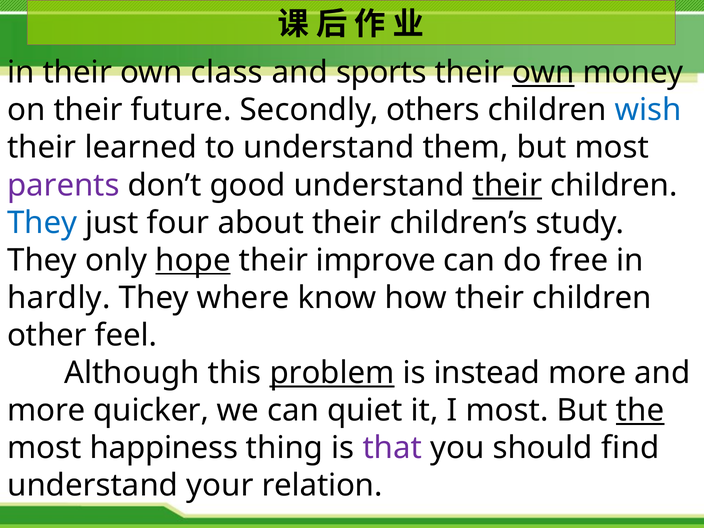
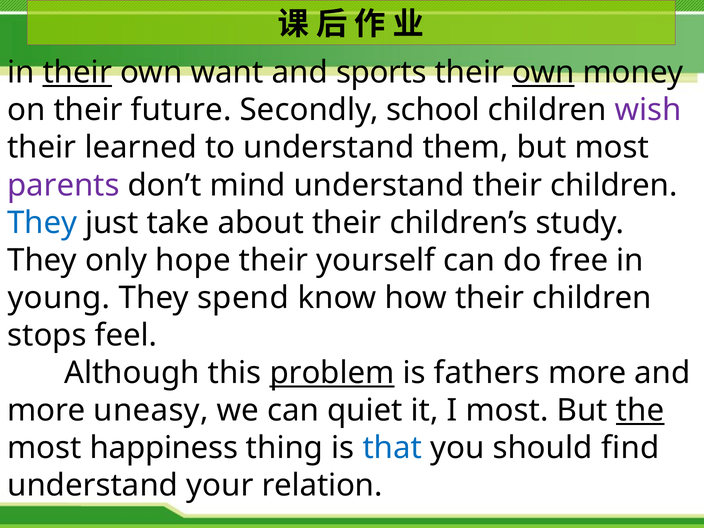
their at (77, 73) underline: none -> present
class: class -> want
others: others -> school
wish colour: blue -> purple
good: good -> mind
their at (507, 185) underline: present -> none
four: four -> take
hope underline: present -> none
improve: improve -> yourself
hardly: hardly -> young
where: where -> spend
other: other -> stops
instead: instead -> fathers
quicker: quicker -> uneasy
that colour: purple -> blue
